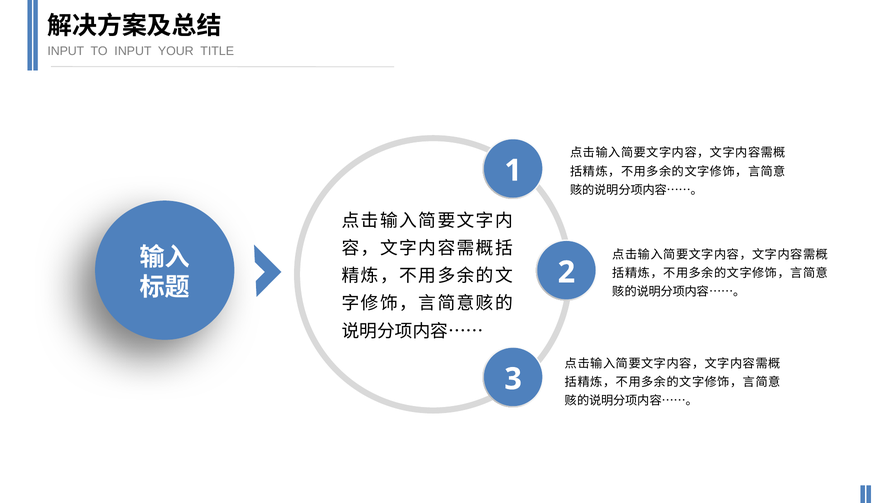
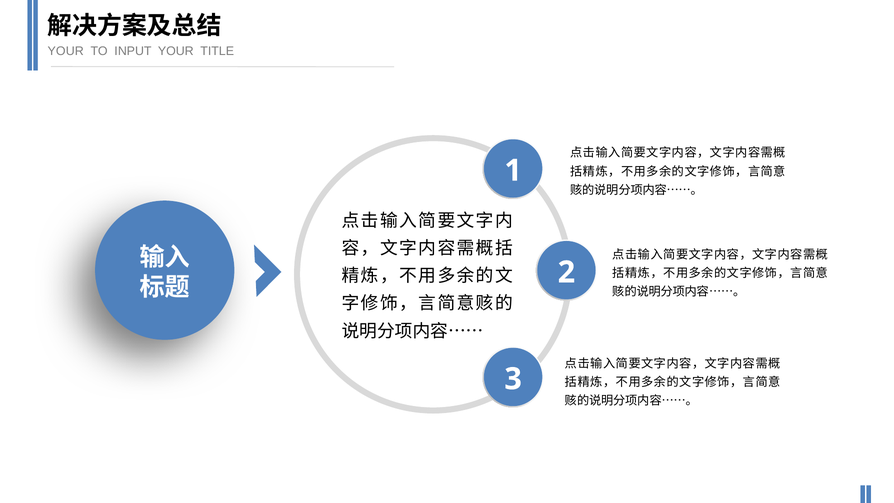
INPUT at (66, 51): INPUT -> YOUR
